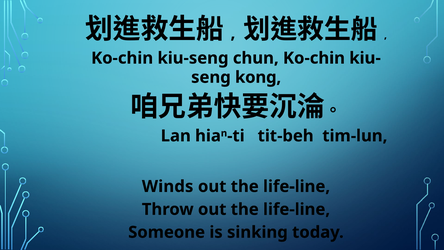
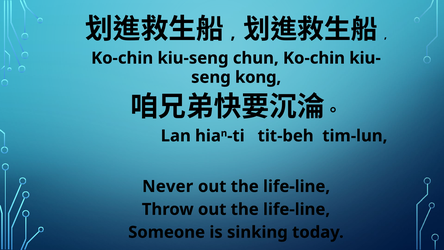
Winds: Winds -> Never
